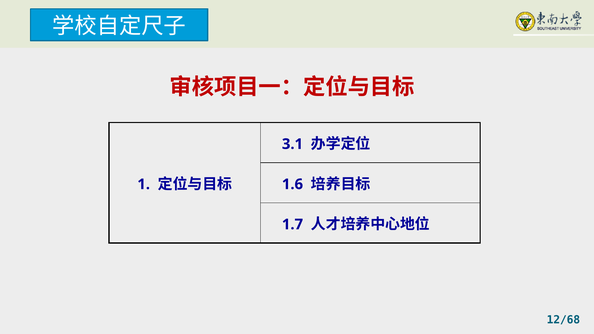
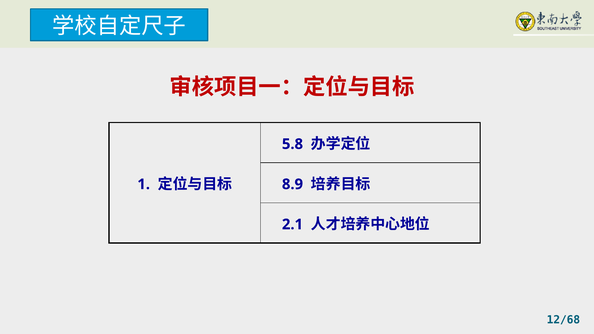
3.1: 3.1 -> 5.8
1.6: 1.6 -> 8.9
1.7: 1.7 -> 2.1
